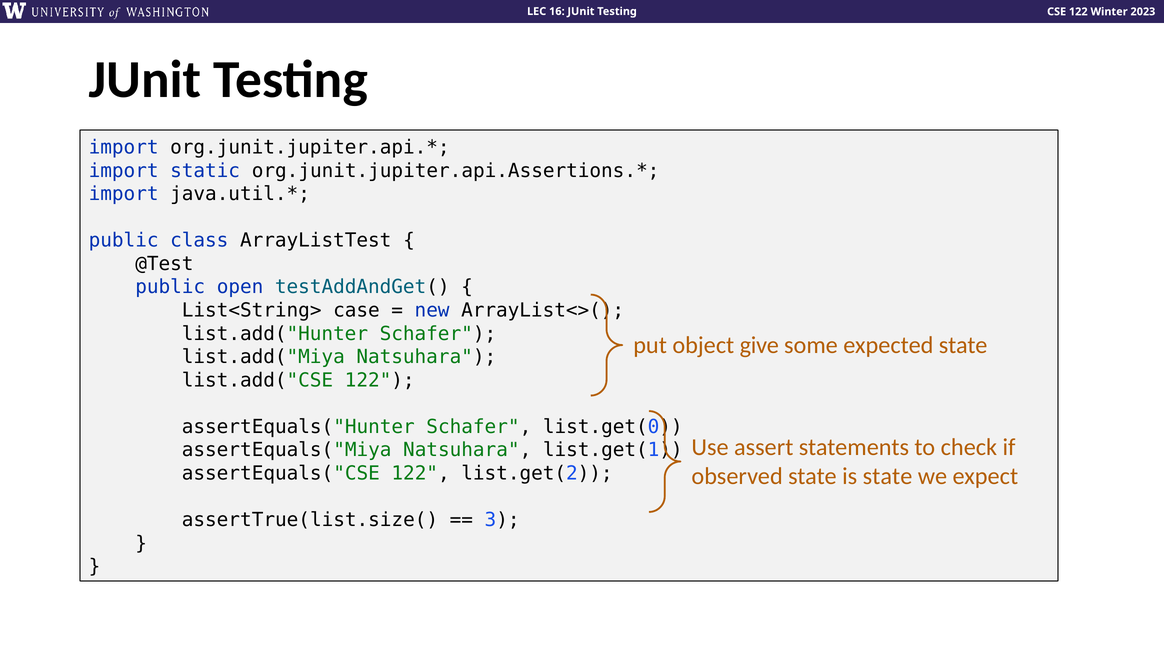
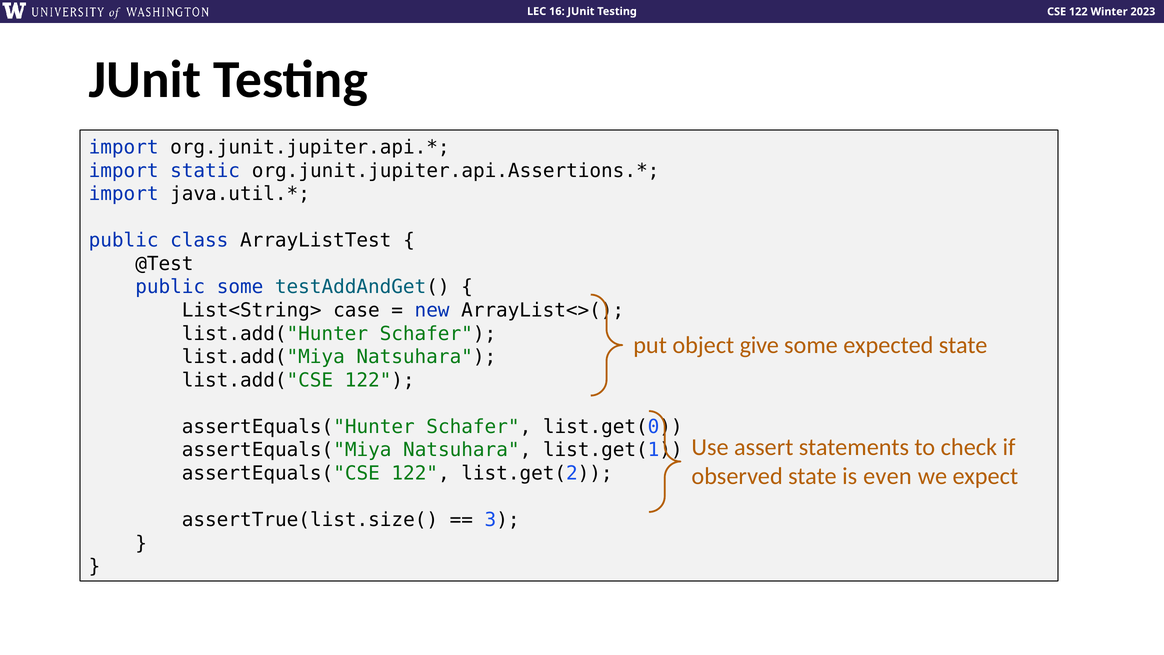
public open: open -> some
is state: state -> even
